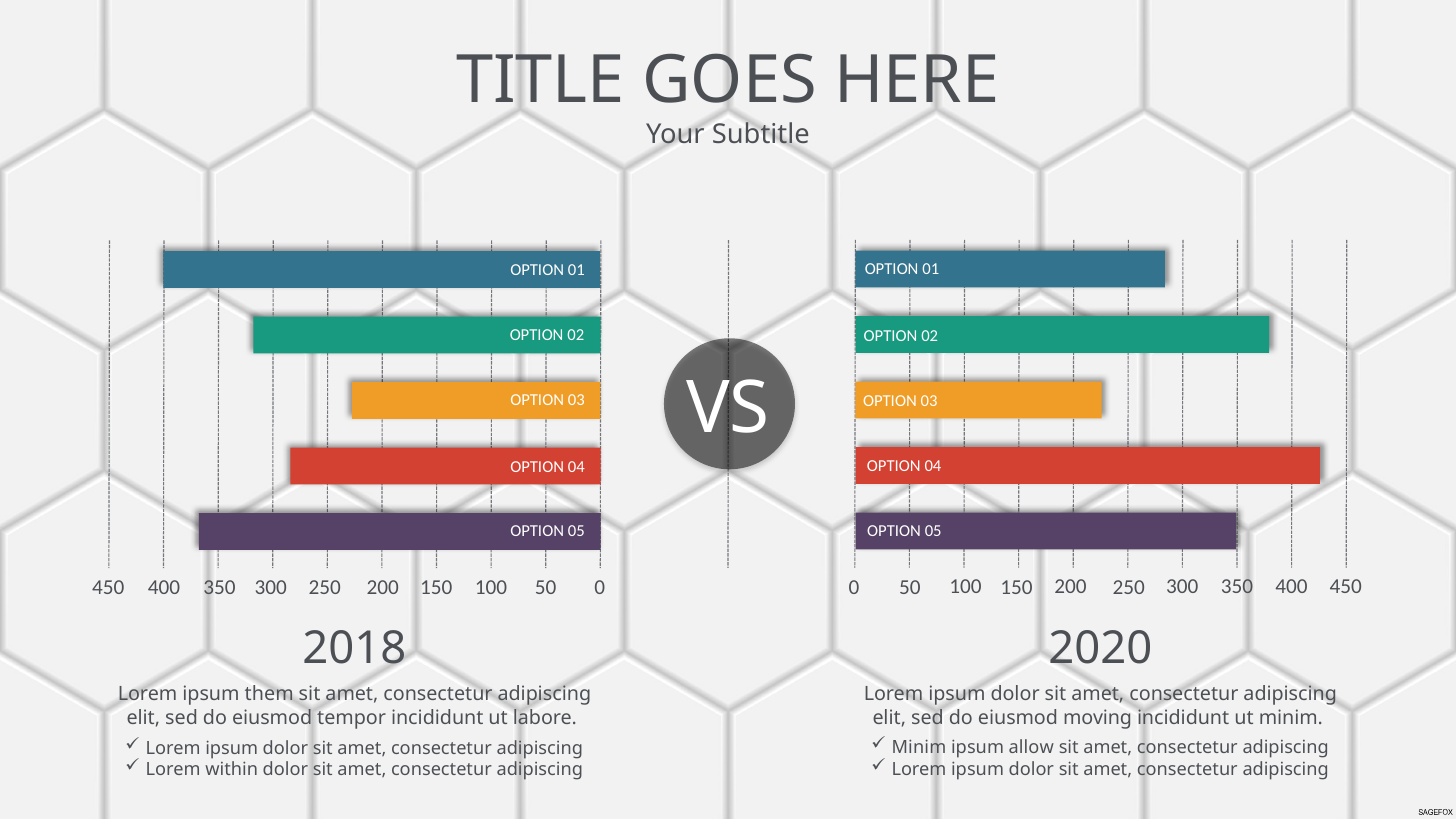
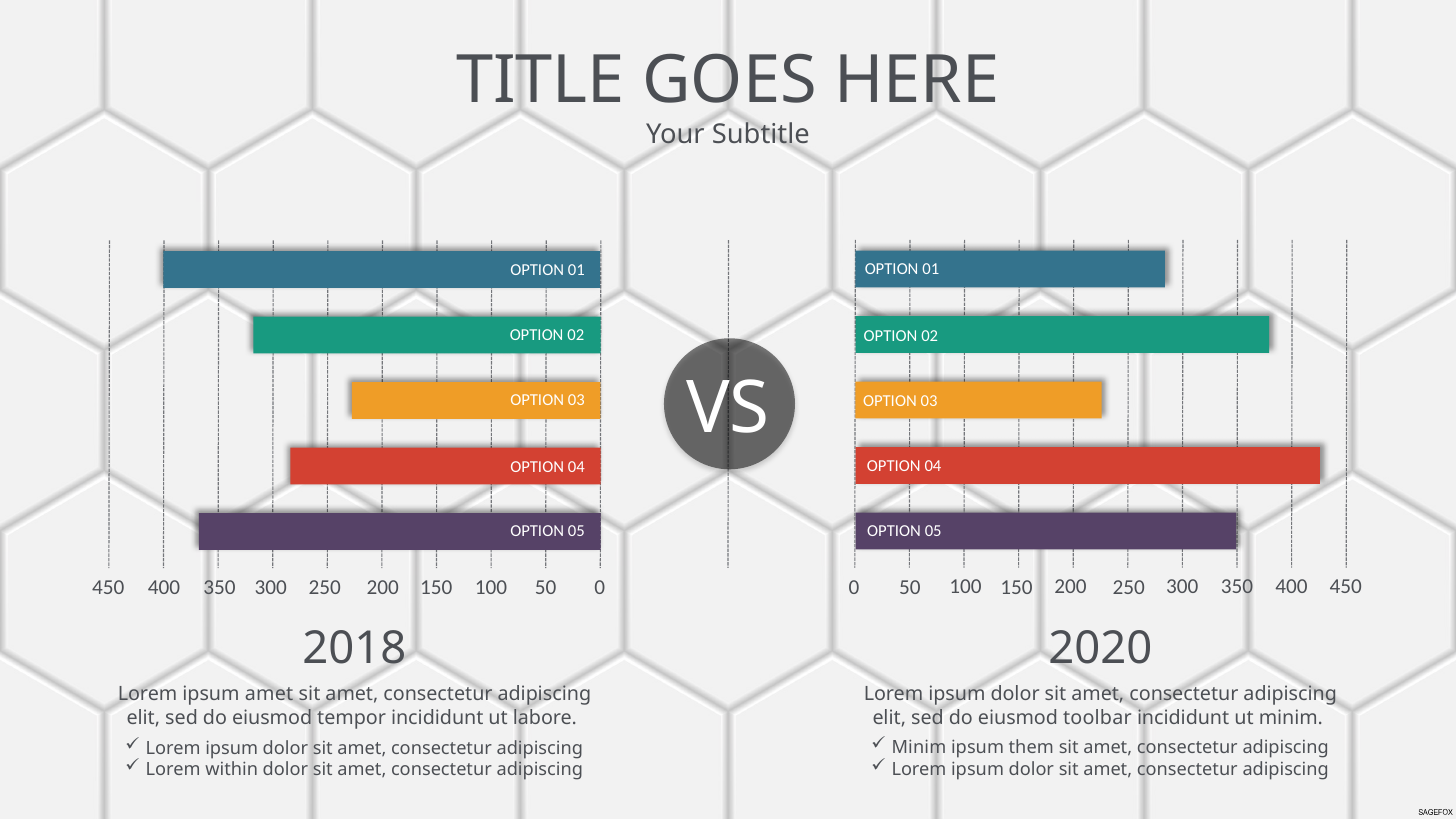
ipsum them: them -> amet
moving: moving -> toolbar
allow: allow -> them
